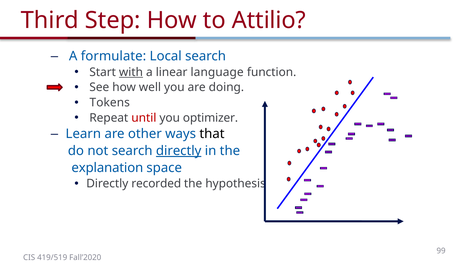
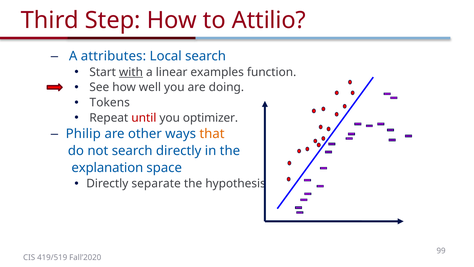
formulate: formulate -> attributes
language: language -> examples
Learn: Learn -> Philip
that colour: black -> orange
directly at (179, 151) underline: present -> none
recorded: recorded -> separate
